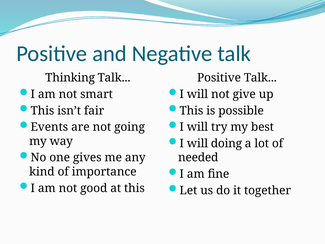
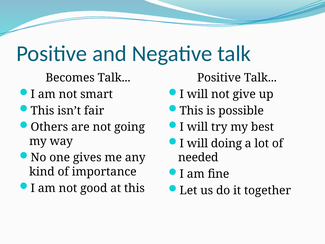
Thinking: Thinking -> Becomes
Events: Events -> Others
